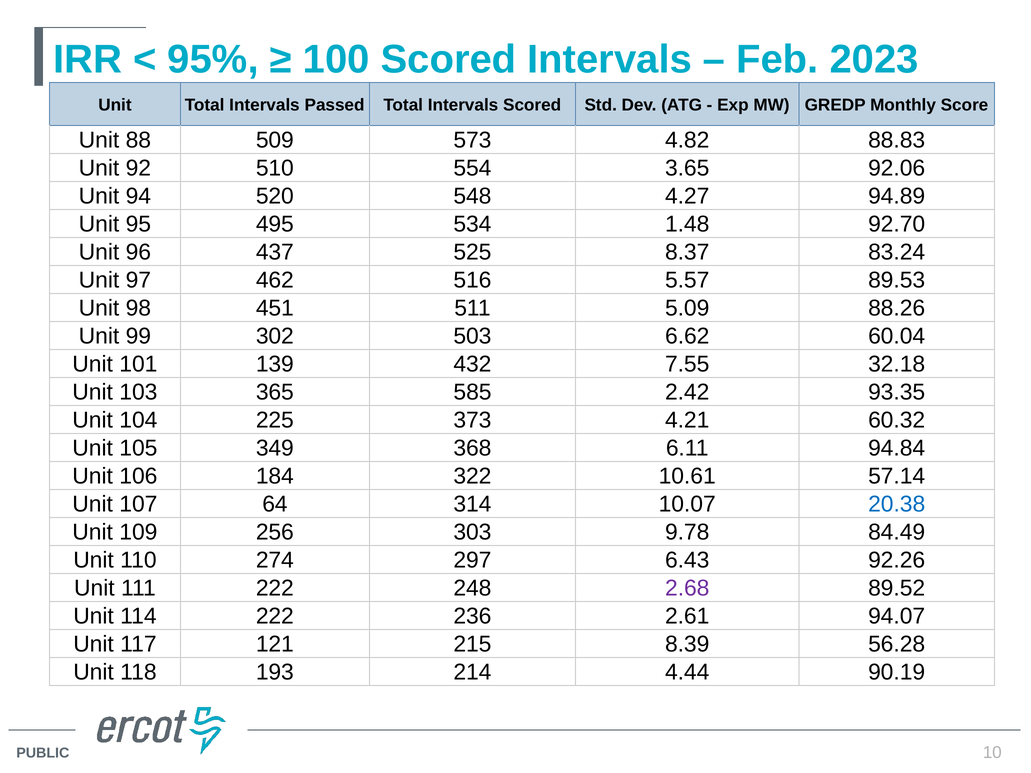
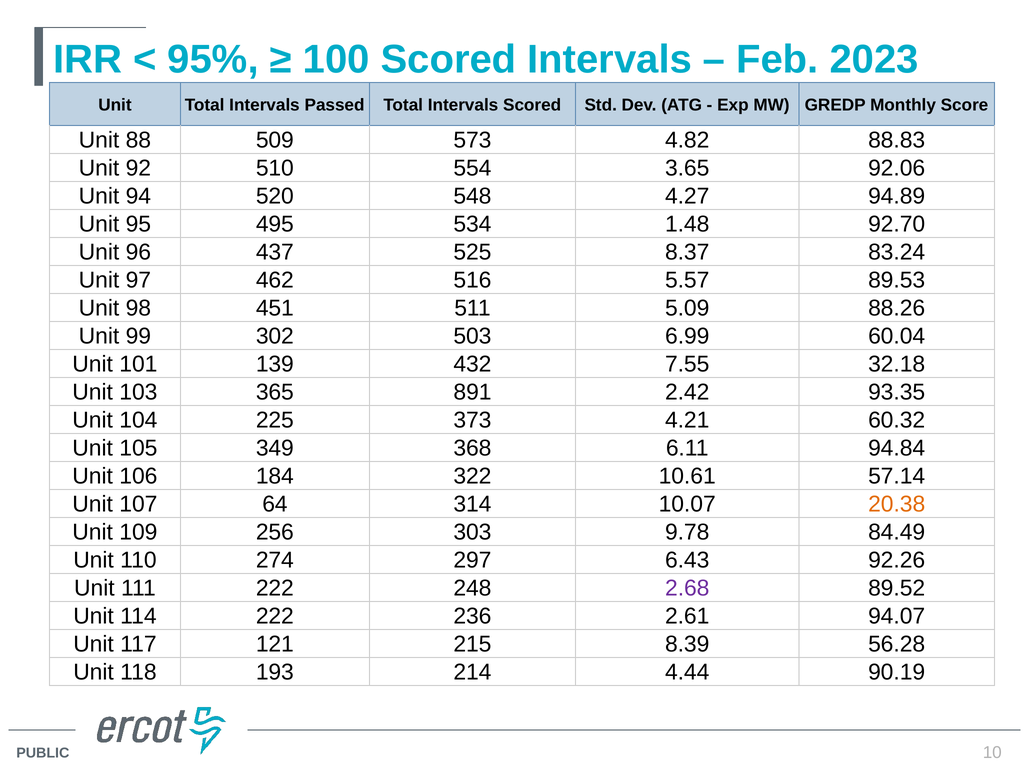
6.62: 6.62 -> 6.99
585: 585 -> 891
20.38 colour: blue -> orange
